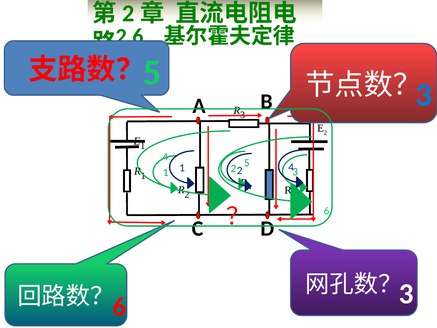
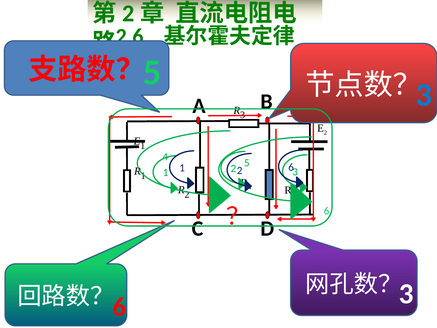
2 4: 4 -> 6
